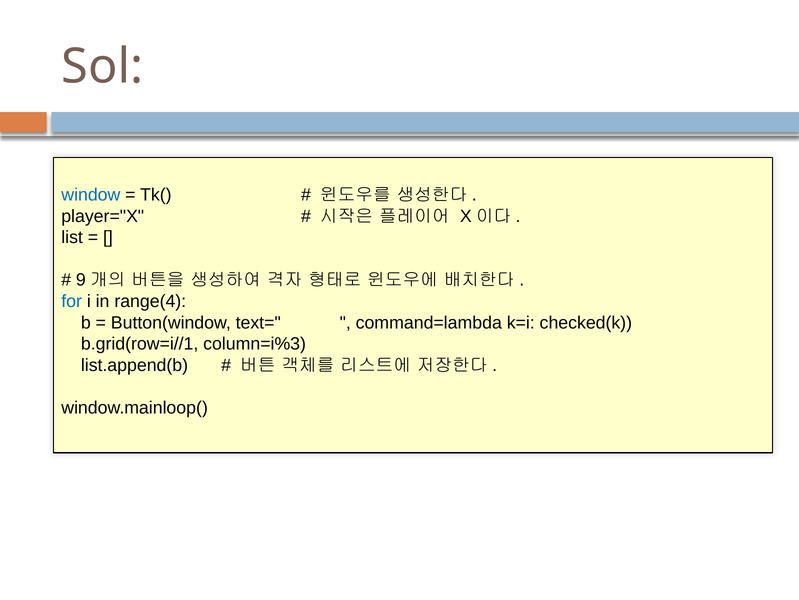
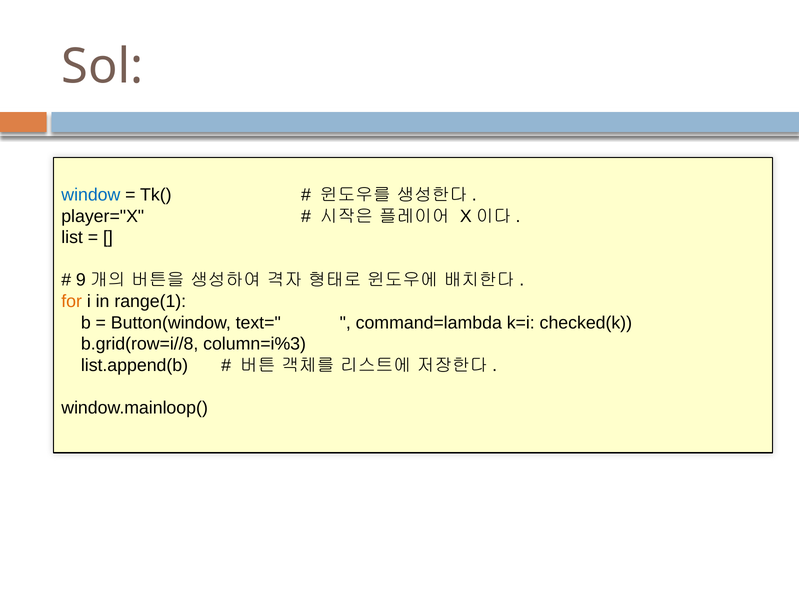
for colour: blue -> orange
range(4: range(4 -> range(1
b.grid(row=i//1: b.grid(row=i//1 -> b.grid(row=i//8
